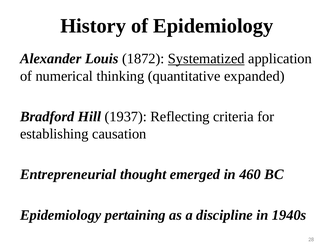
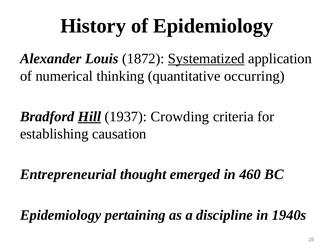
expanded: expanded -> occurring
Hill underline: none -> present
Reflecting: Reflecting -> Crowding
